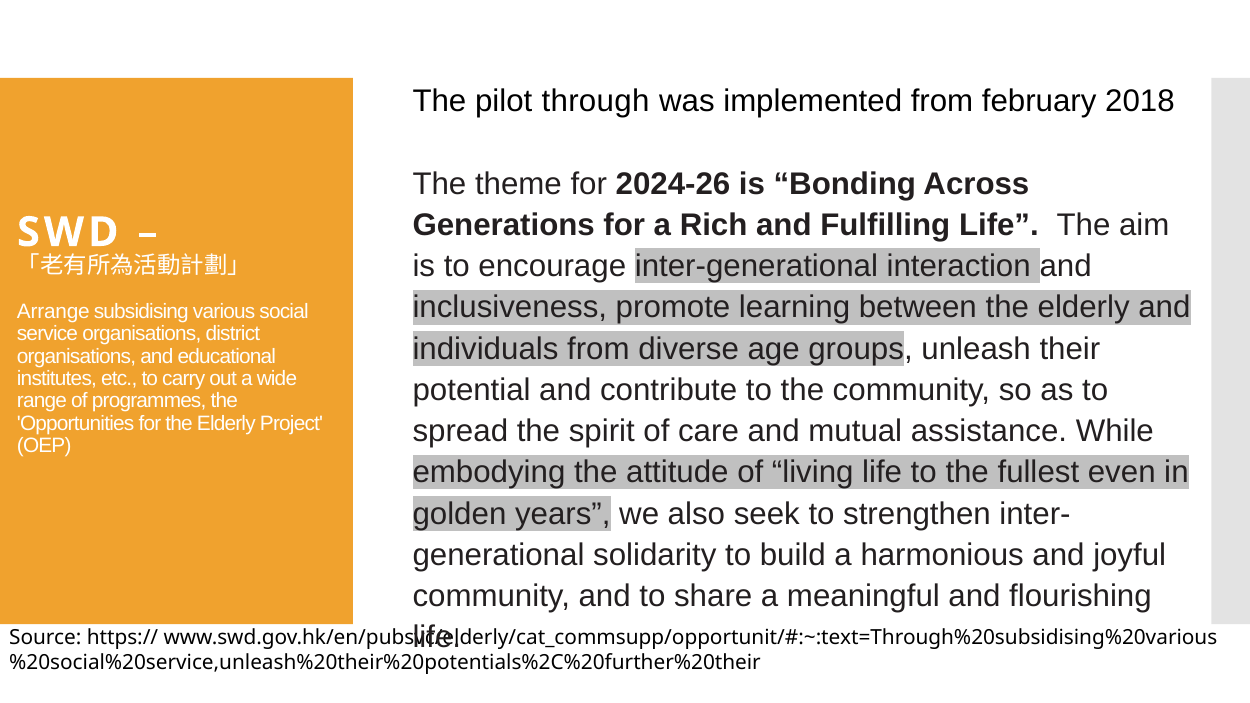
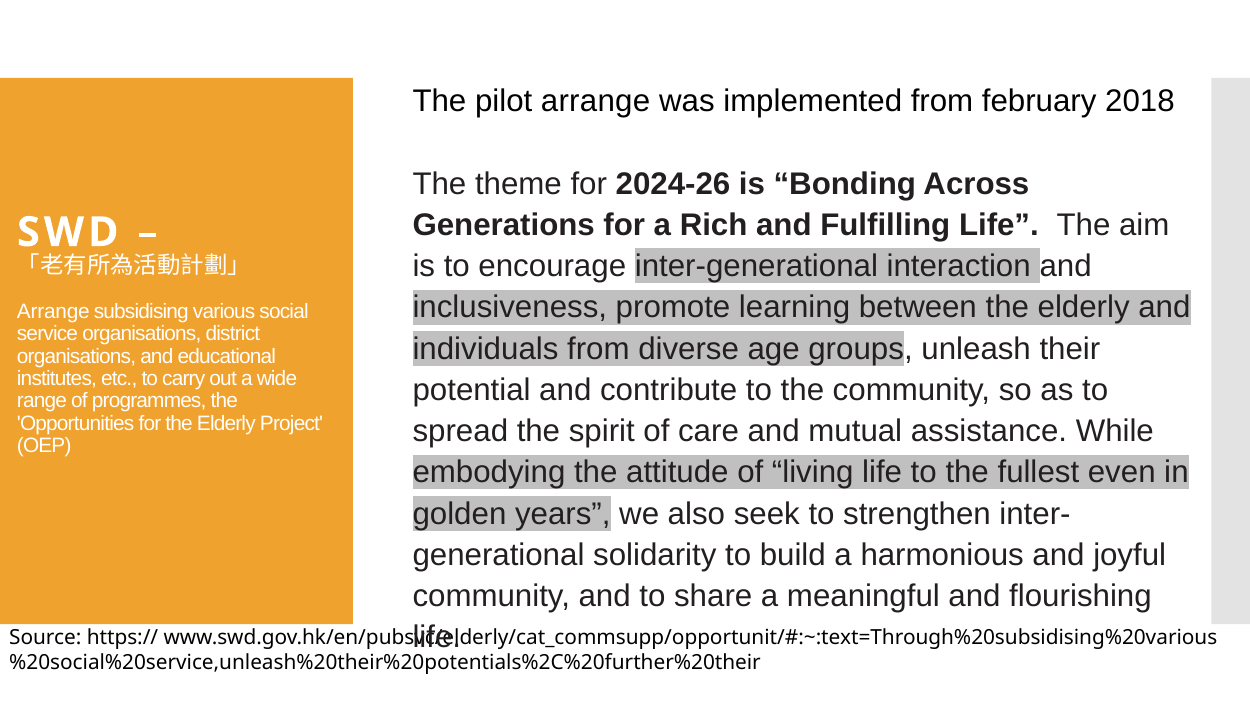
pilot through: through -> arrange
